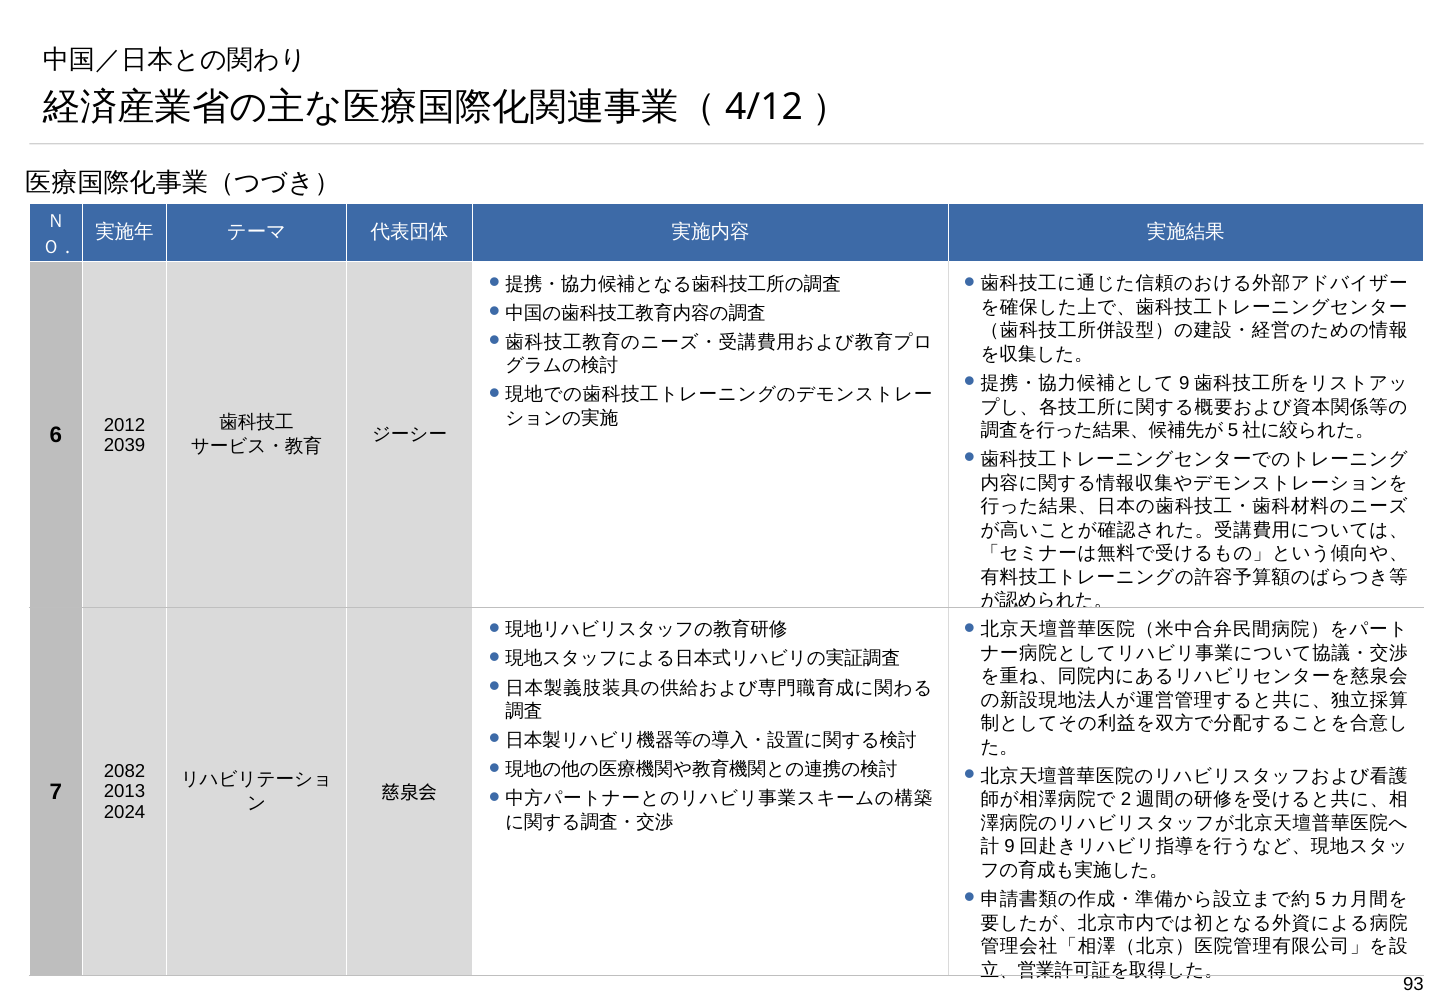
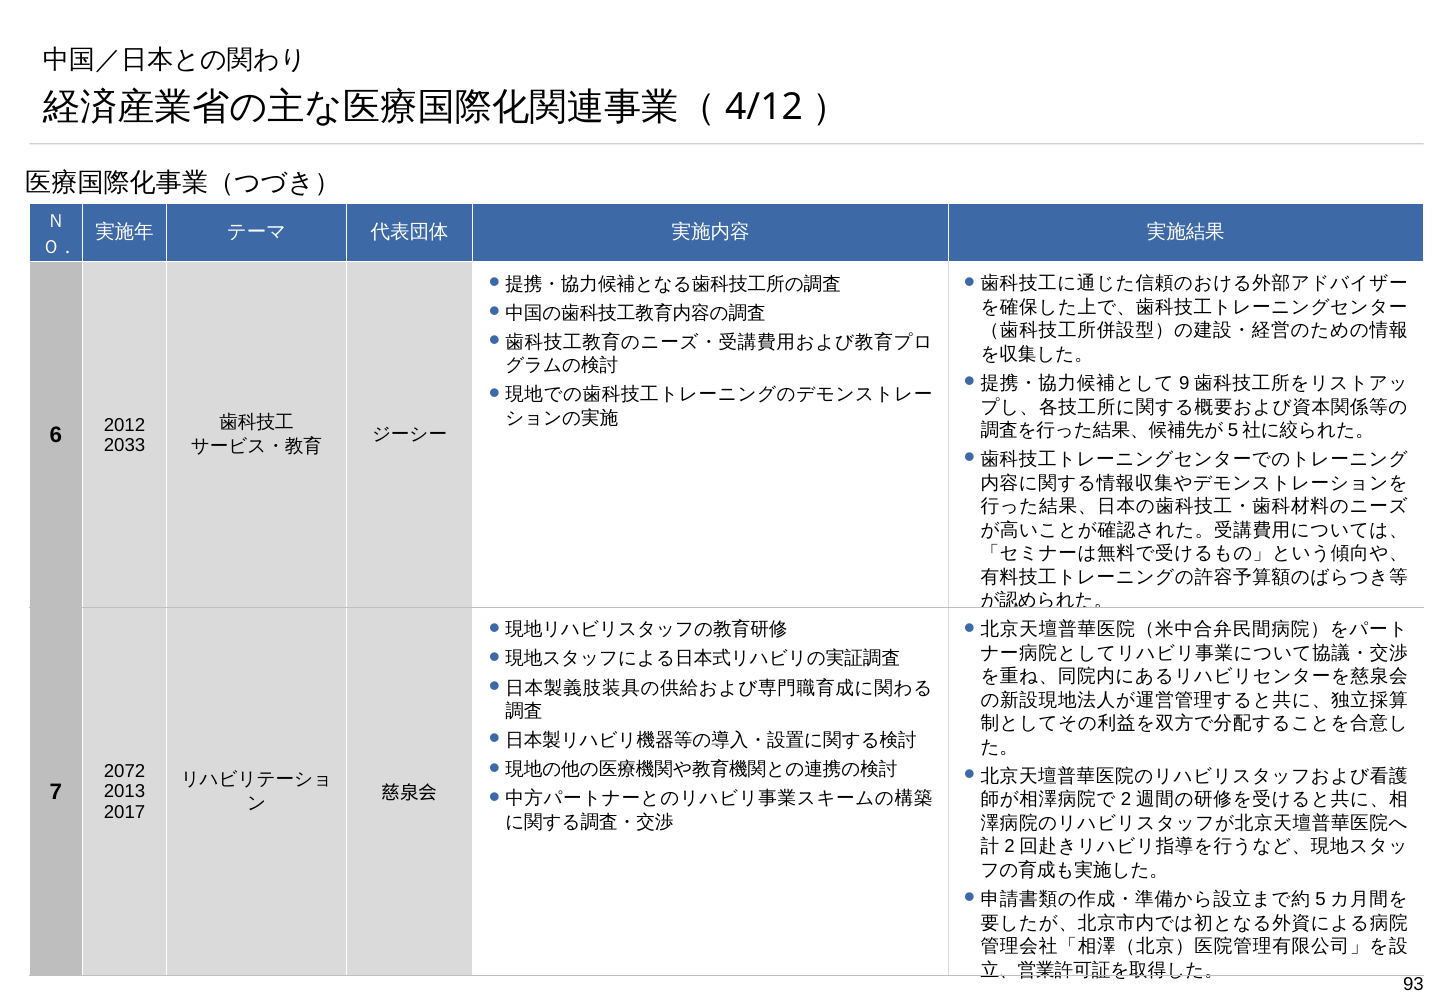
2039: 2039 -> 2033
2082: 2082 -> 2072
2024: 2024 -> 2017
9 at (1010, 847): 9 -> 2
